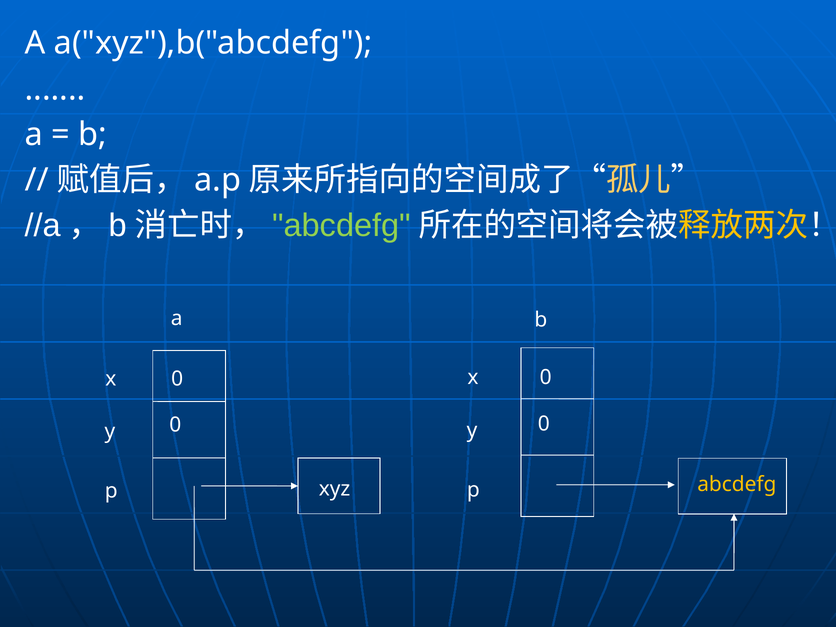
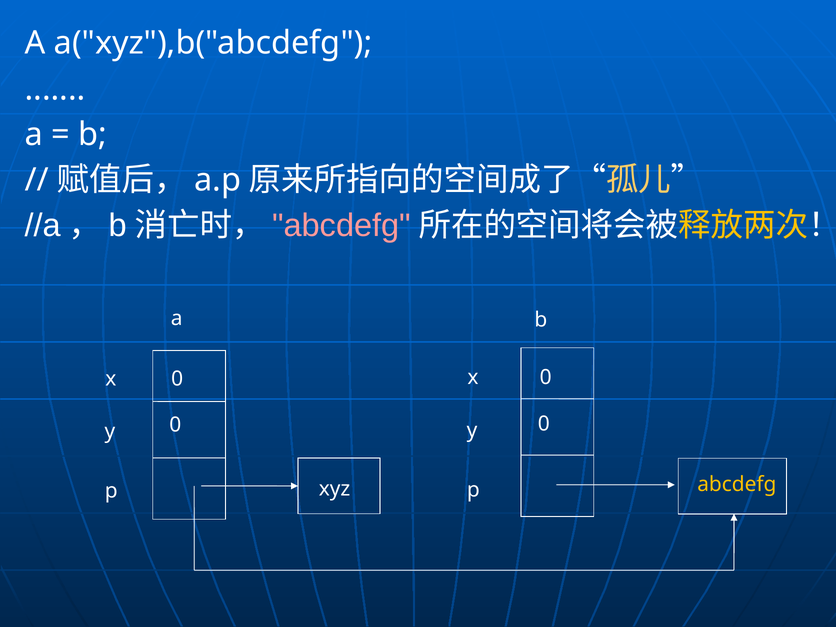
abcdefg at (341, 225) colour: light green -> pink
